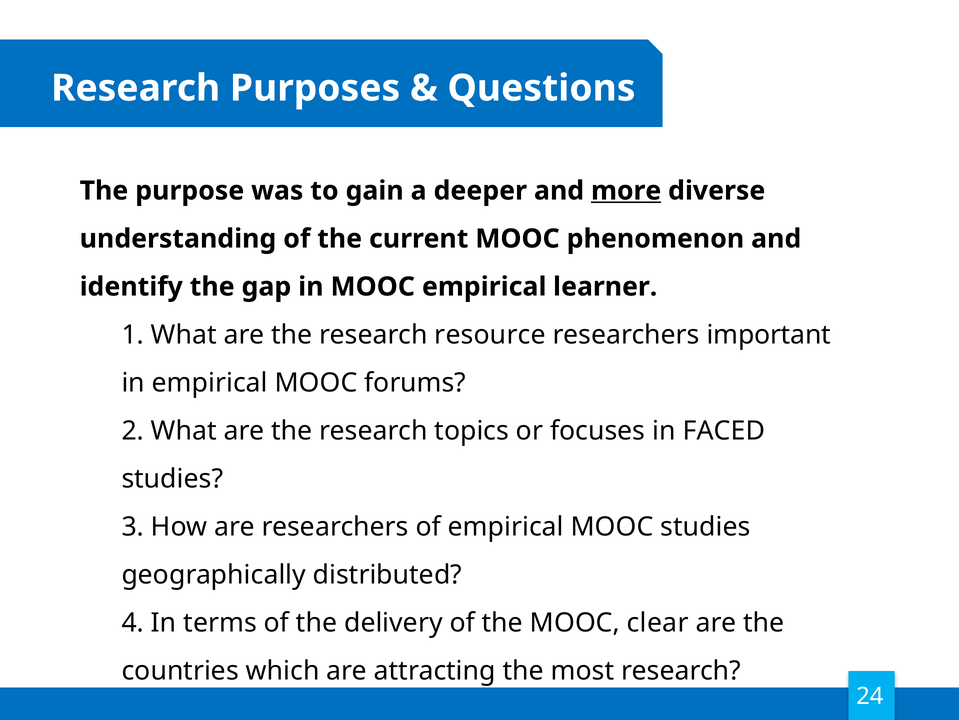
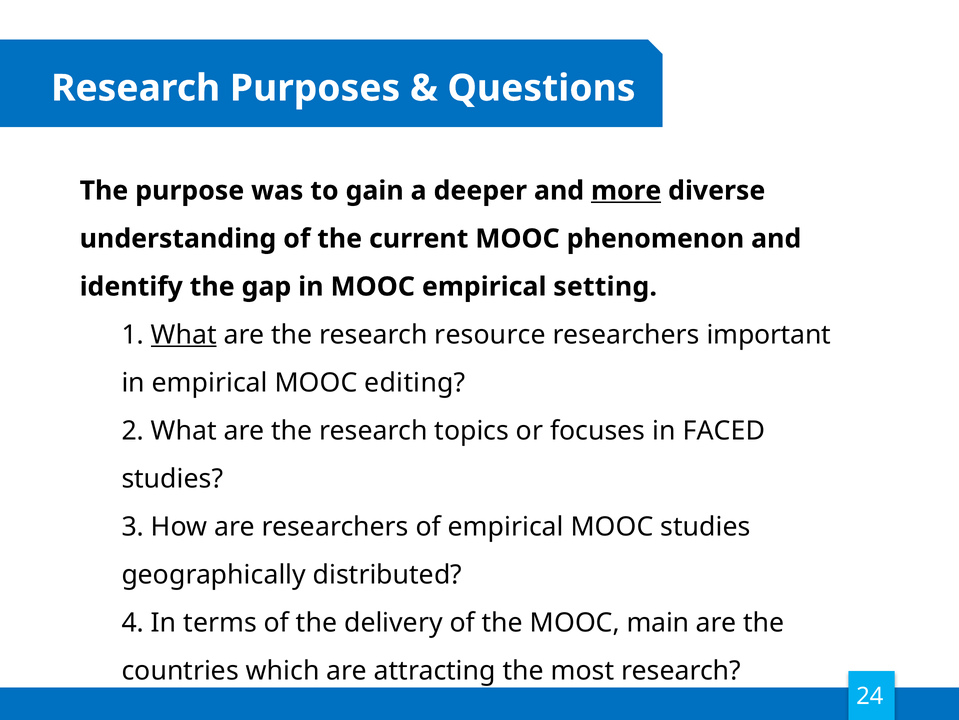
learner: learner -> setting
What at (184, 334) underline: none -> present
forums: forums -> editing
clear: clear -> main
